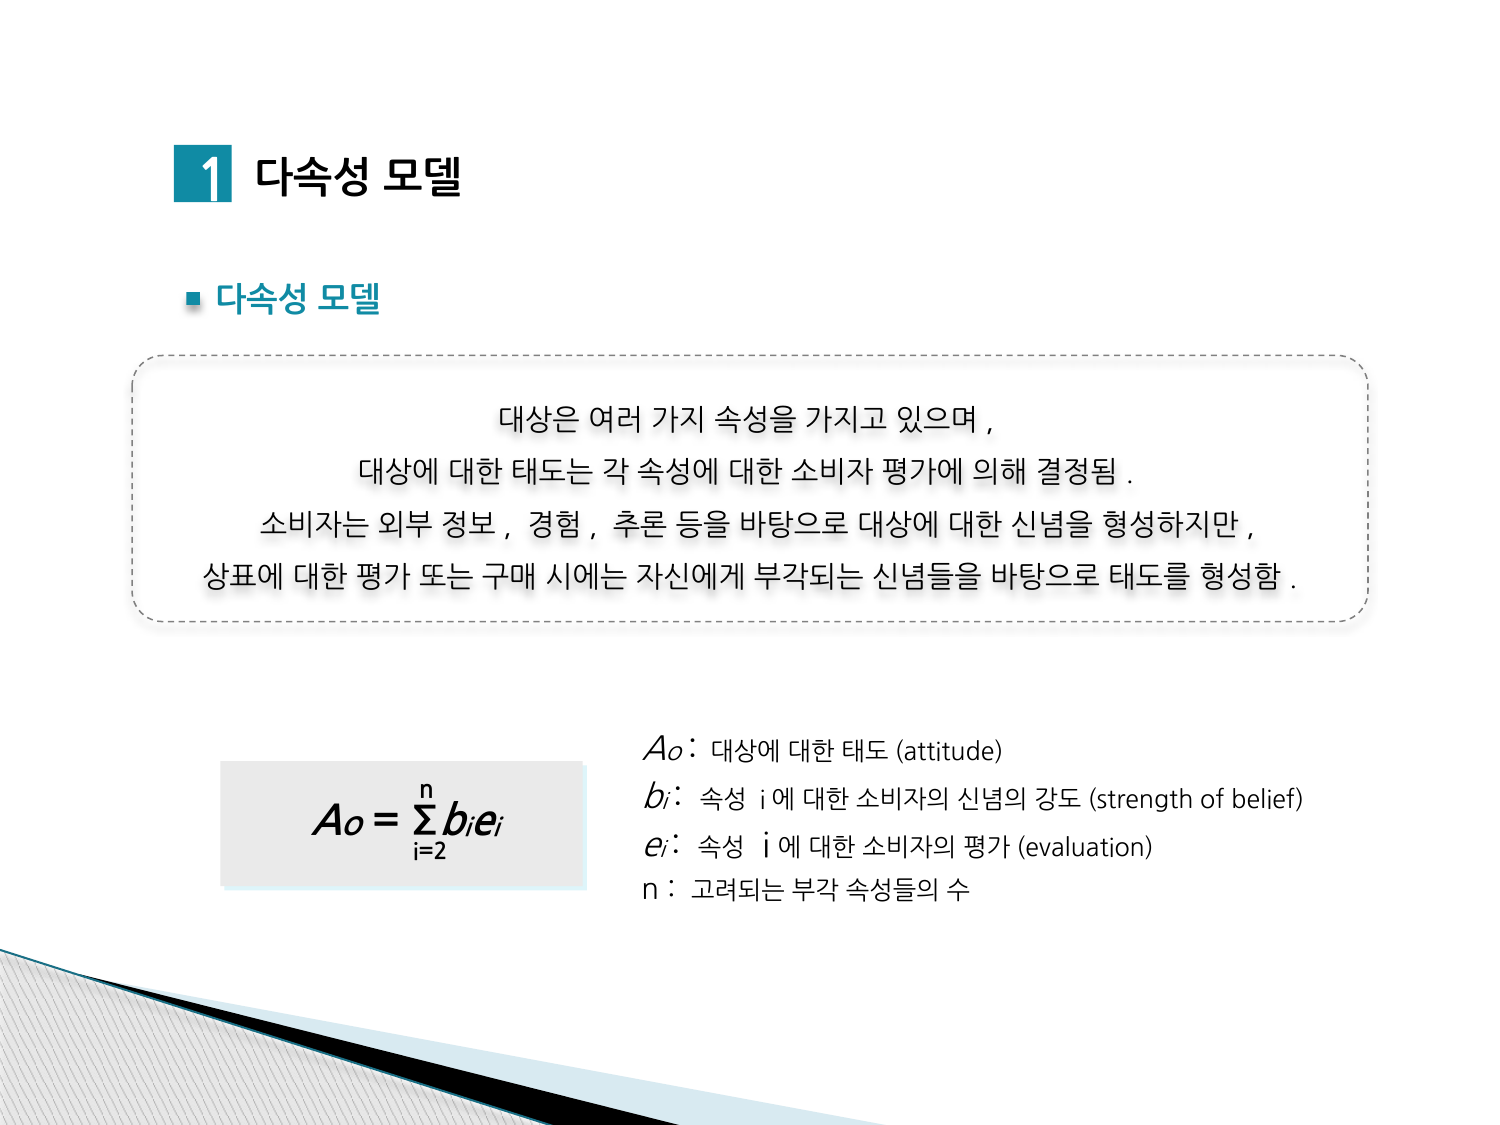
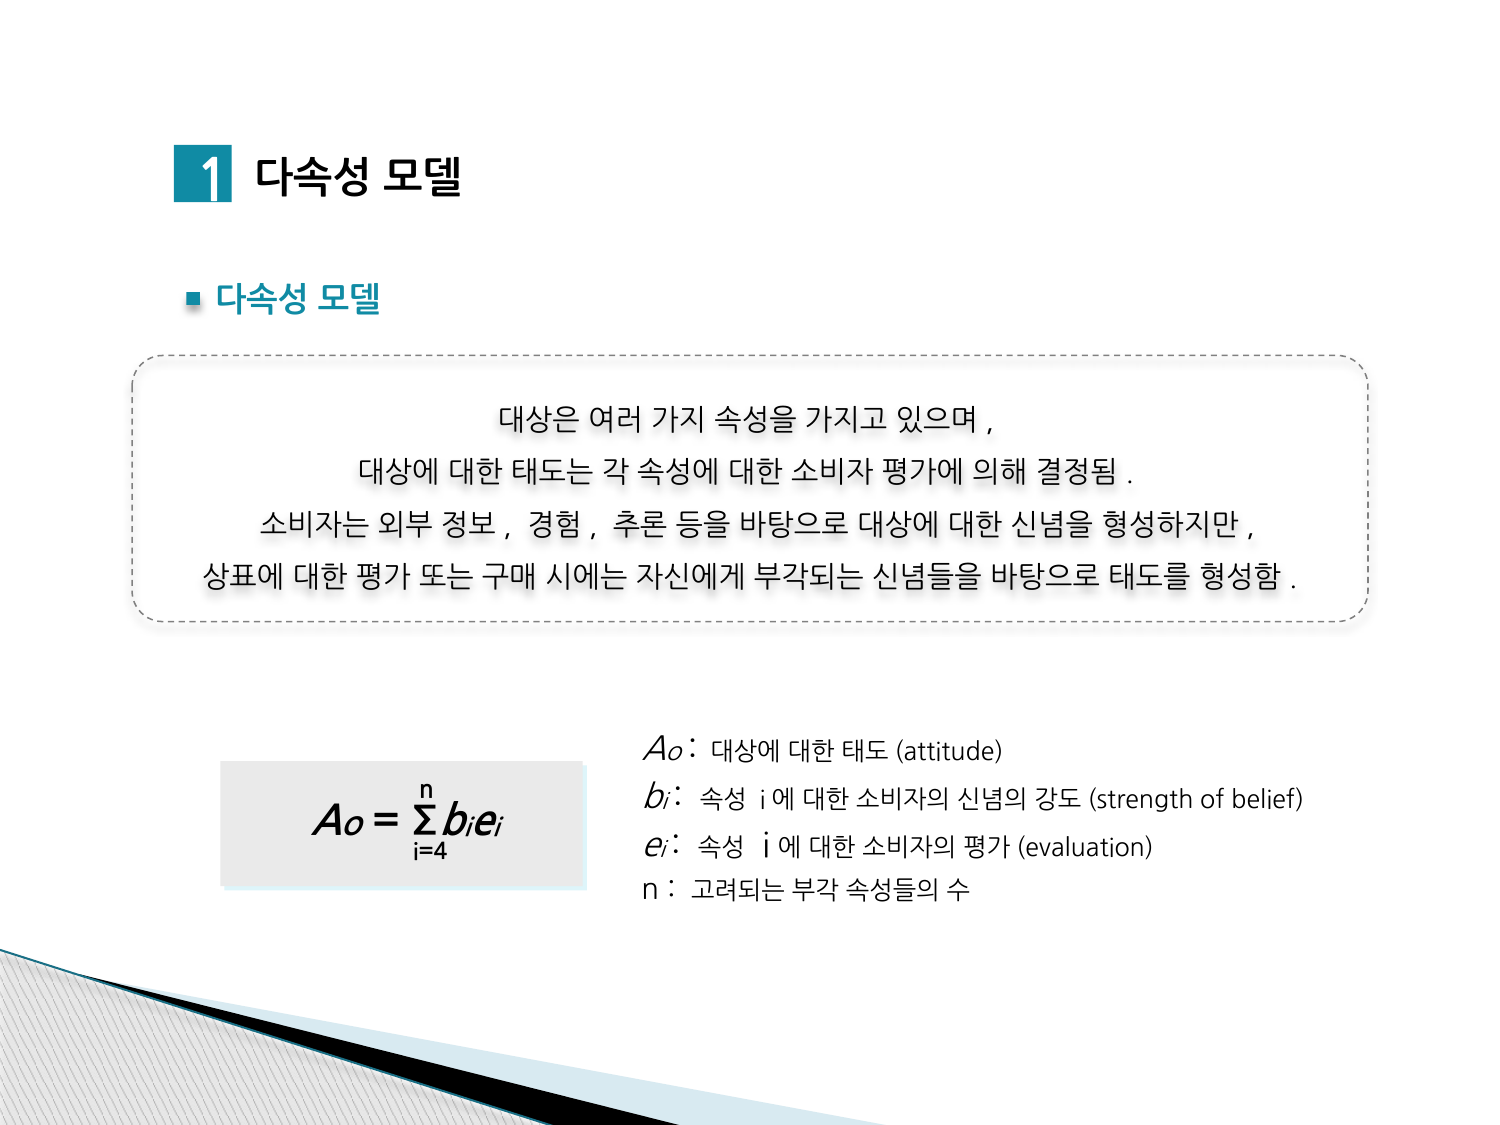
i=2: i=2 -> i=4
